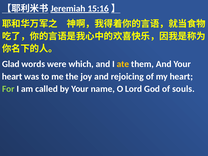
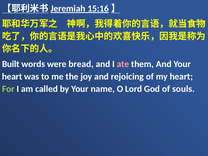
Glad: Glad -> Built
which: which -> bread
ate colour: yellow -> pink
